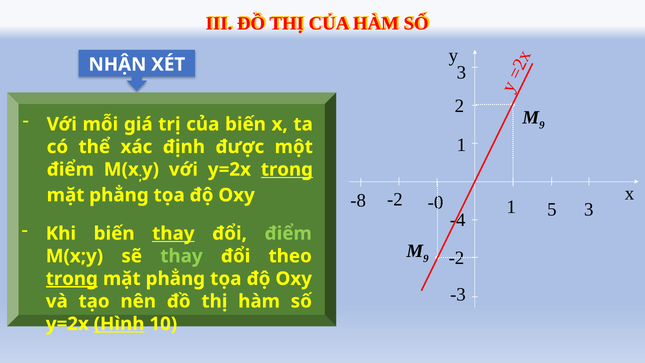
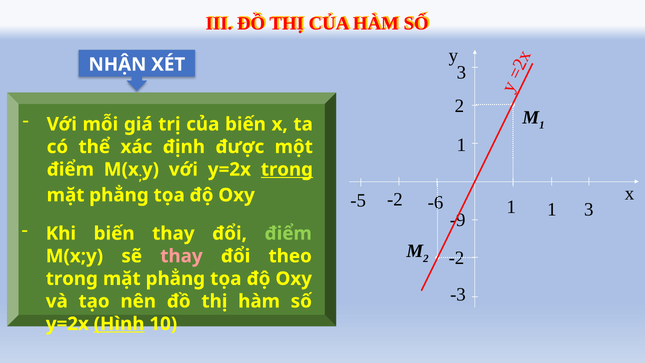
9 at (542, 125): 9 -> 1
-8: -8 -> -5
-0: -0 -> -6
1 5: 5 -> 1
-4: -4 -> -9
thay at (173, 233) underline: present -> none
9 at (426, 258): 9 -> 2
thay at (181, 256) colour: light green -> pink
trong at (72, 279) underline: present -> none
